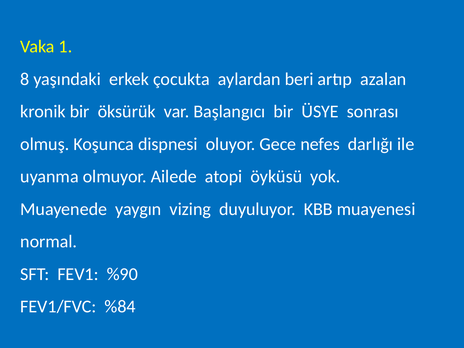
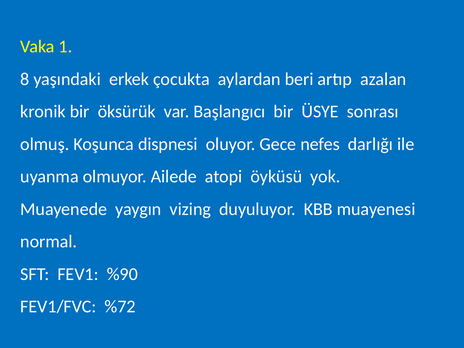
%84: %84 -> %72
